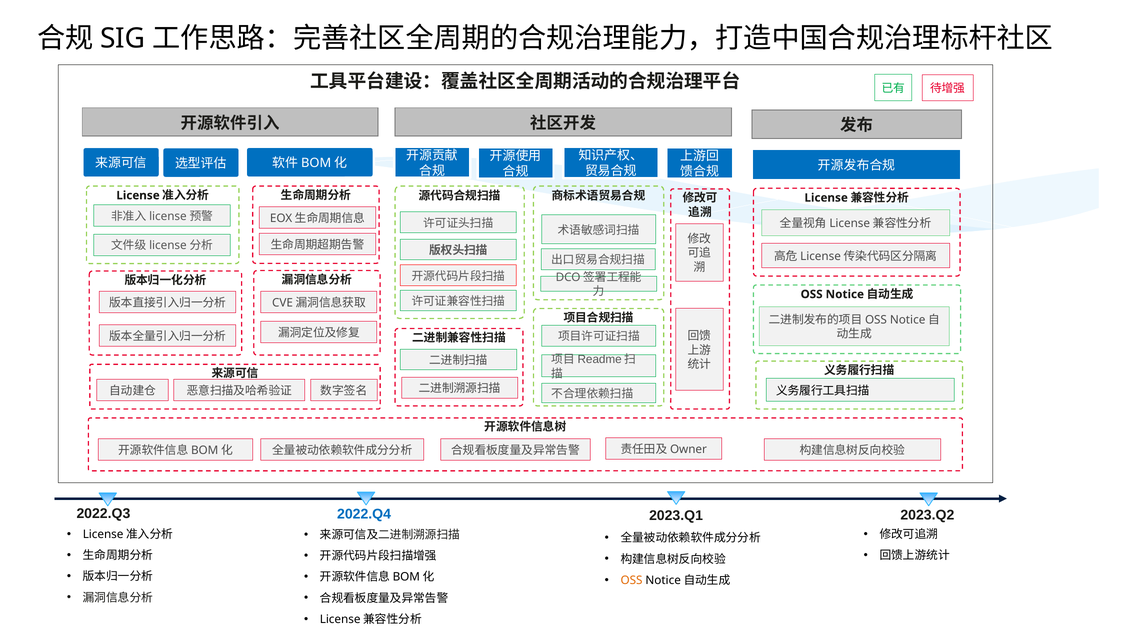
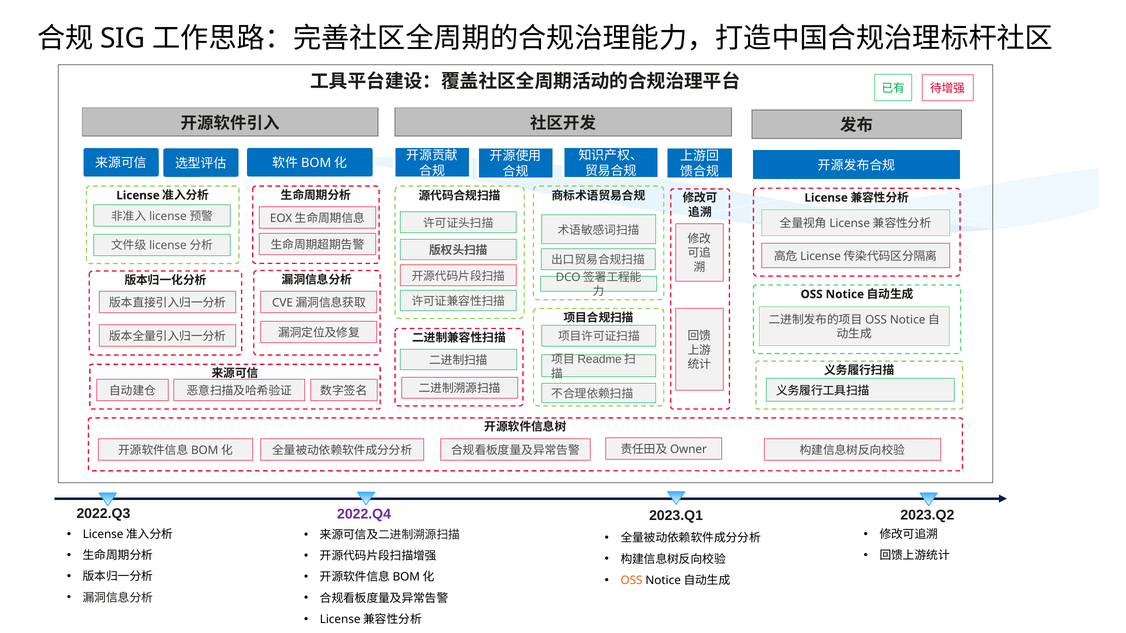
2022.Q4 colour: blue -> purple
